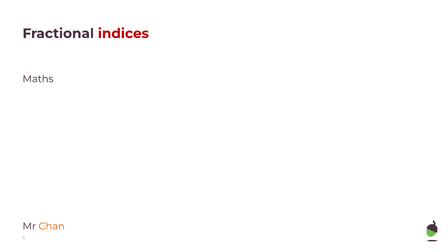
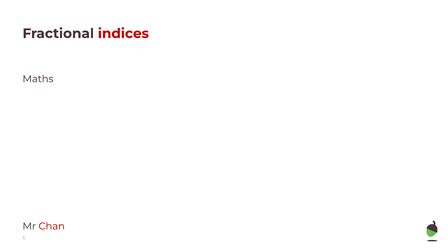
Chan colour: orange -> red
